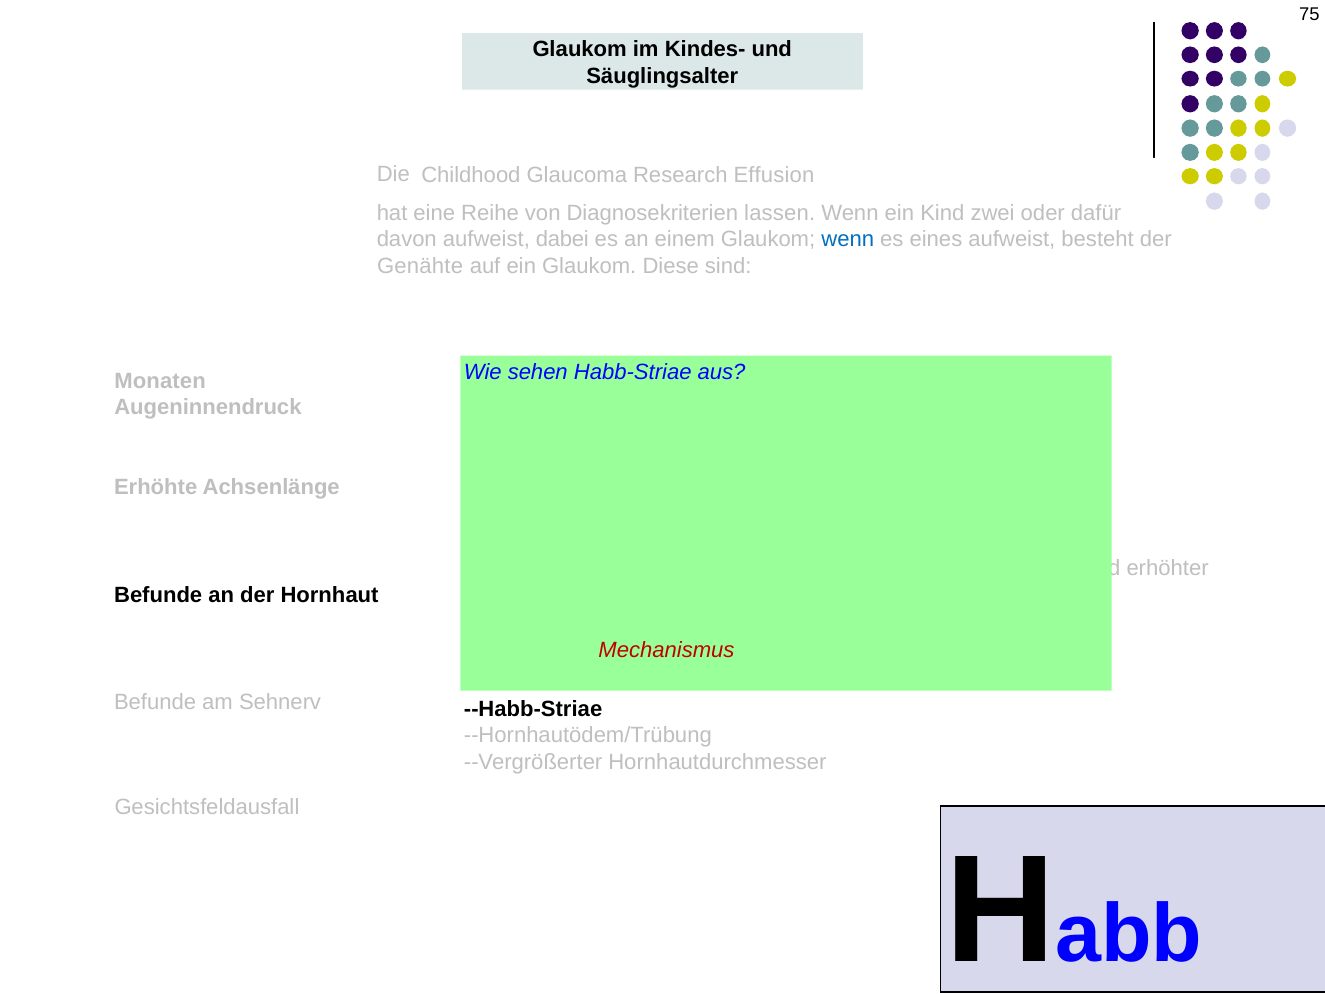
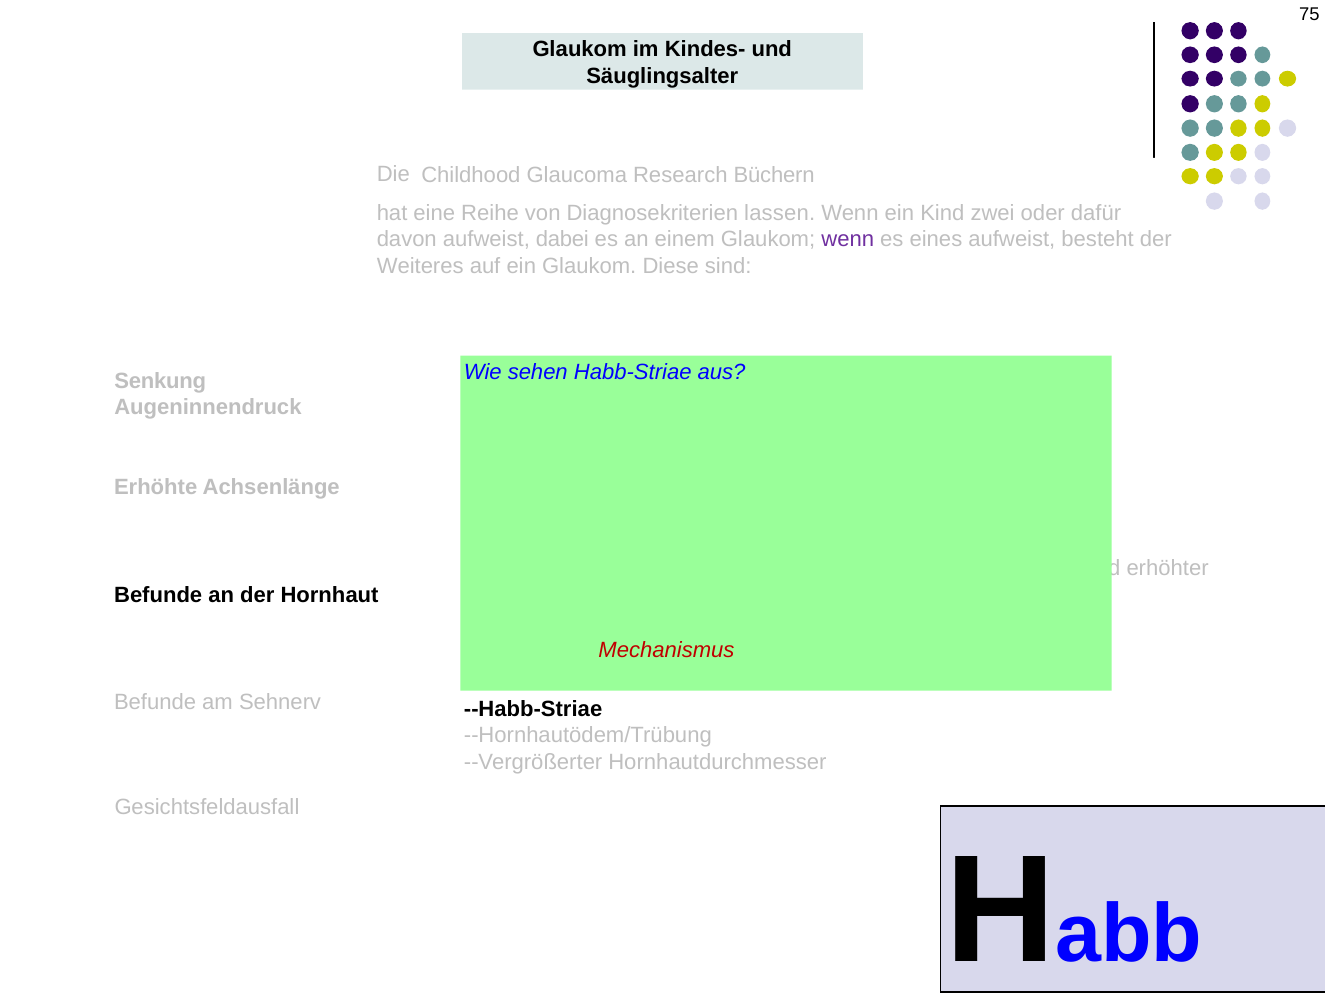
Effusion: Effusion -> Büchern
wenn at (848, 239) colour: blue -> purple
Genähte: Genähte -> Weiteres
Monaten: Monaten -> Senkung
